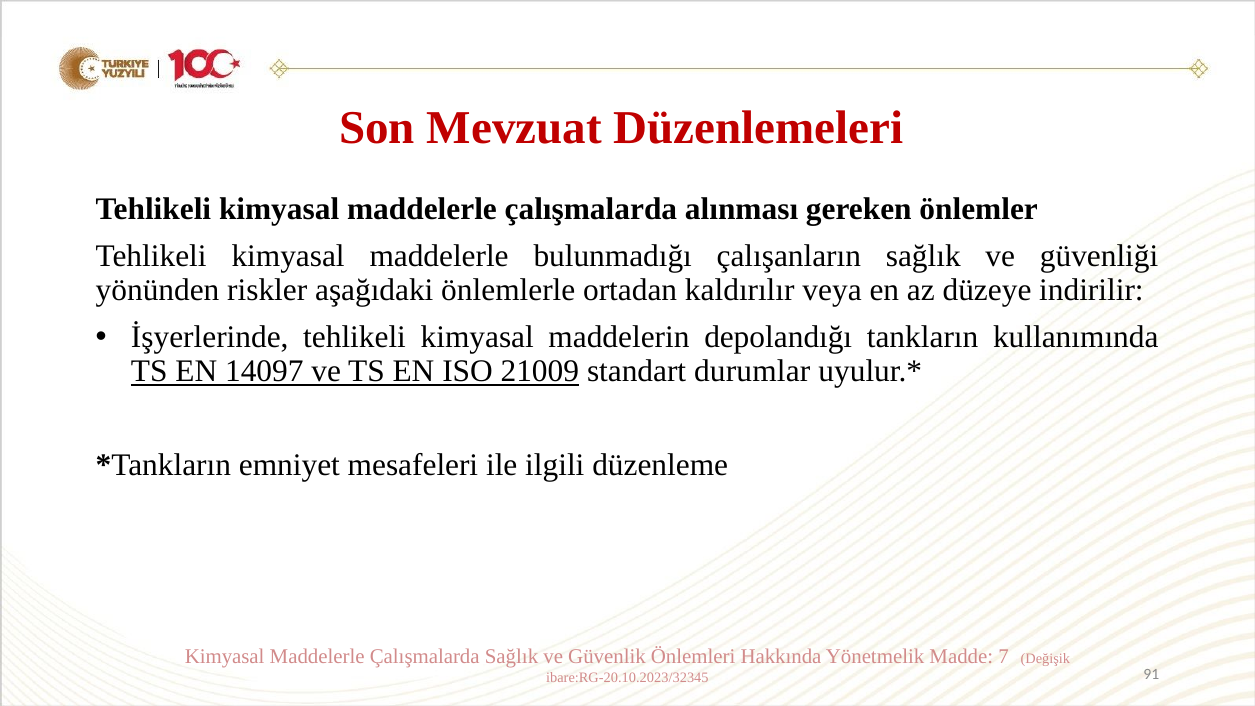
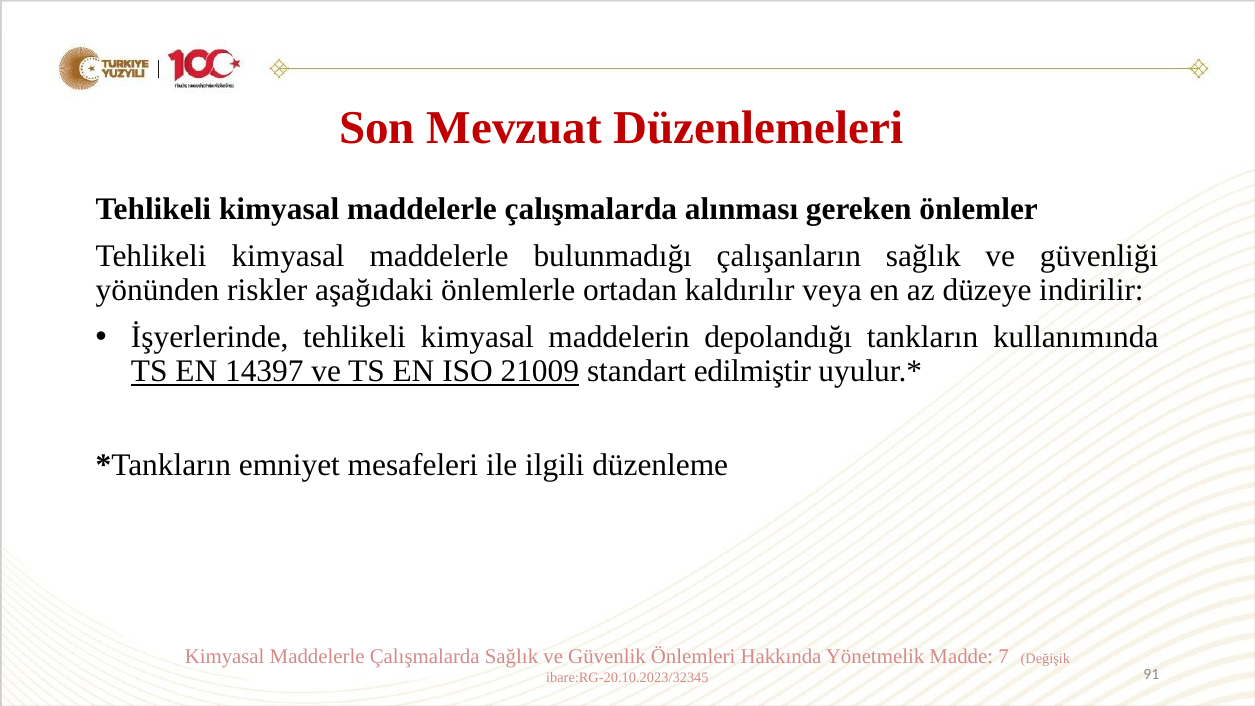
14097: 14097 -> 14397
durumlar: durumlar -> edilmiştir
